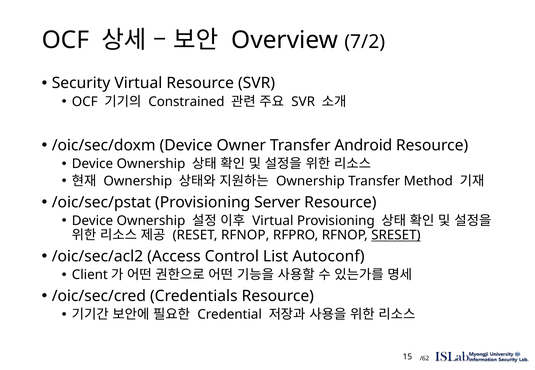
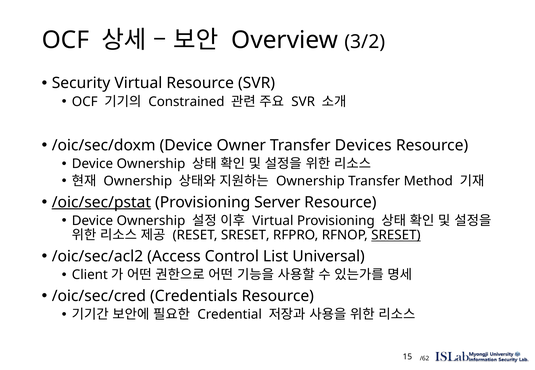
7/2: 7/2 -> 3/2
Android: Android -> Devices
/oic/sec/pstat underline: none -> present
RESET RFNOP: RFNOP -> SRESET
Autoconf: Autoconf -> Universal
